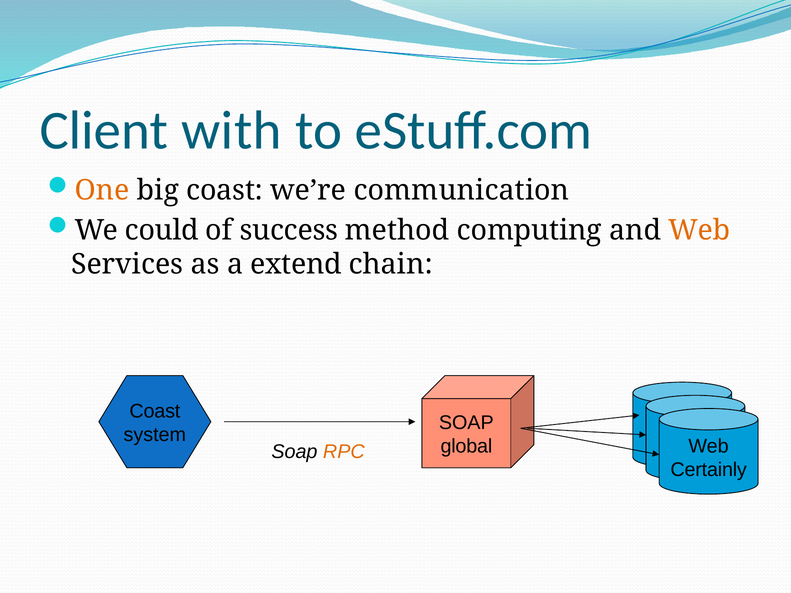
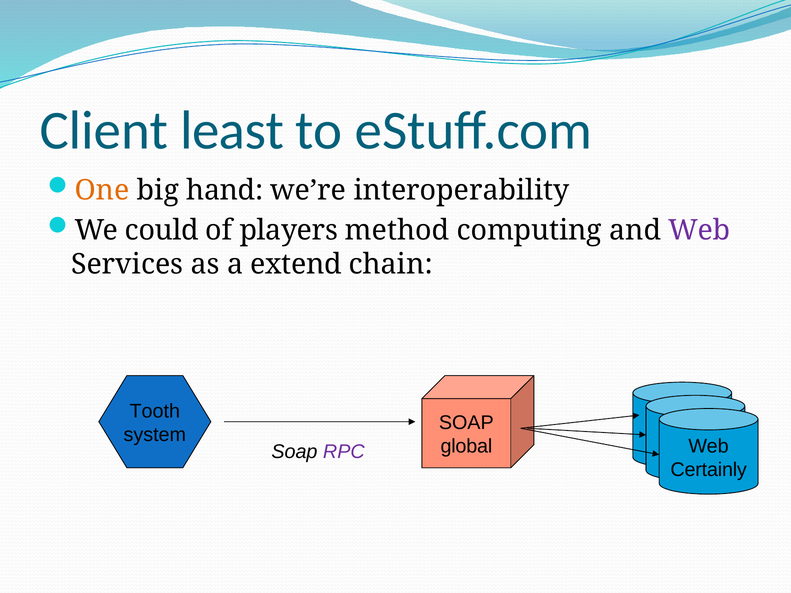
with: with -> least
big coast: coast -> hand
communication: communication -> interoperability
success: success -> players
Web at (699, 230) colour: orange -> purple
Coast at (155, 411): Coast -> Tooth
RPC colour: orange -> purple
